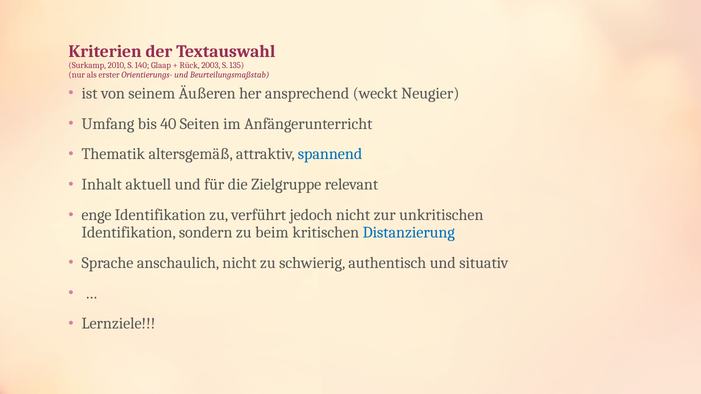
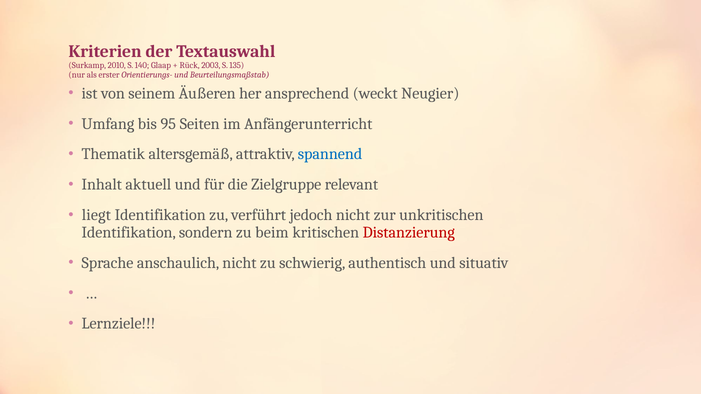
40: 40 -> 95
enge: enge -> liegt
Distanzierung colour: blue -> red
